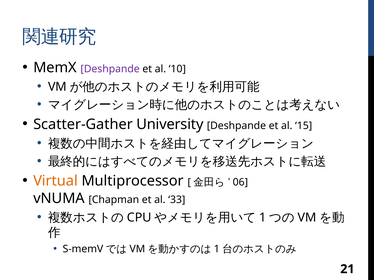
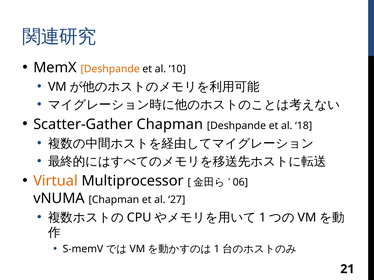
Deshpande at (110, 69) colour: purple -> orange
Scatter-Gather University: University -> Chapman
15: 15 -> 18
33: 33 -> 27
